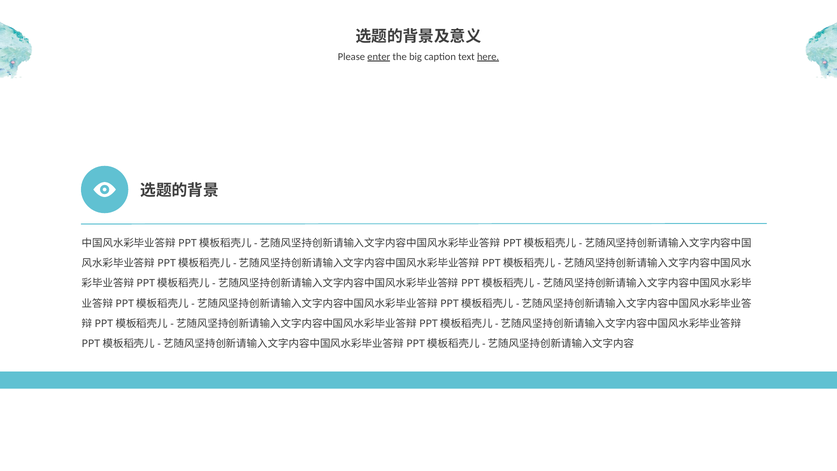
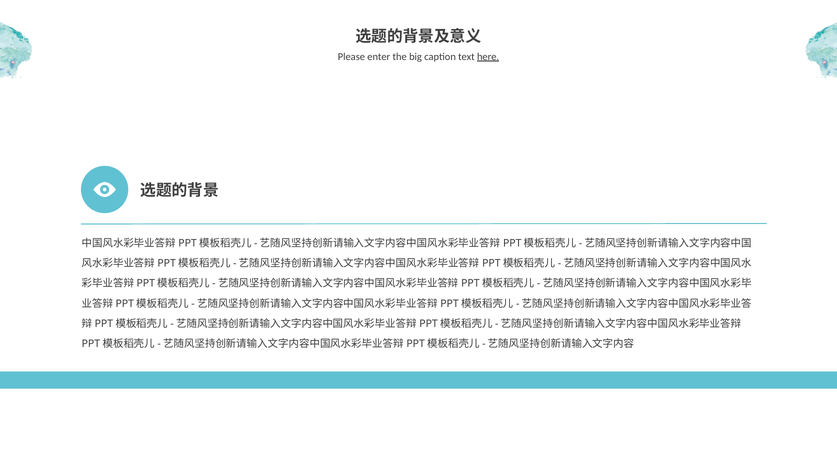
enter underline: present -> none
